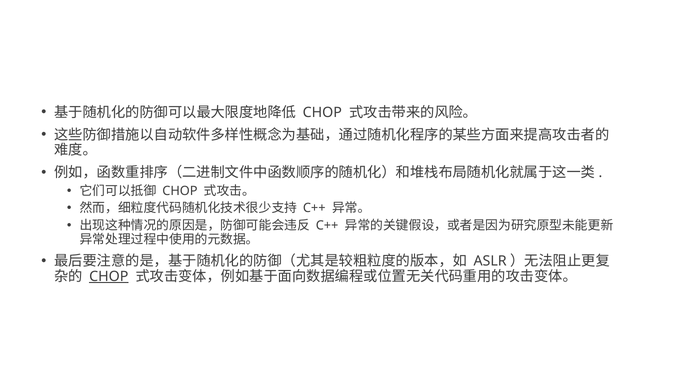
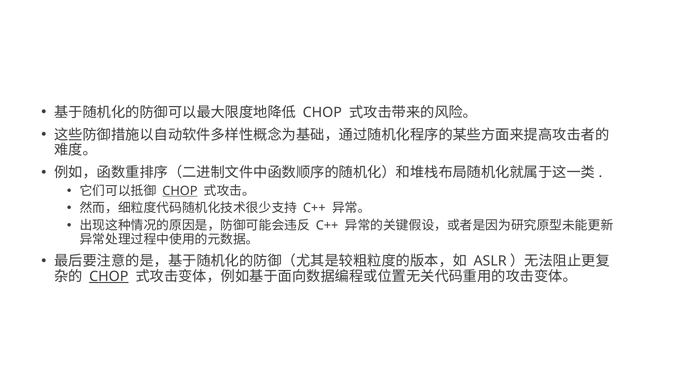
CHOP at (180, 191) underline: none -> present
